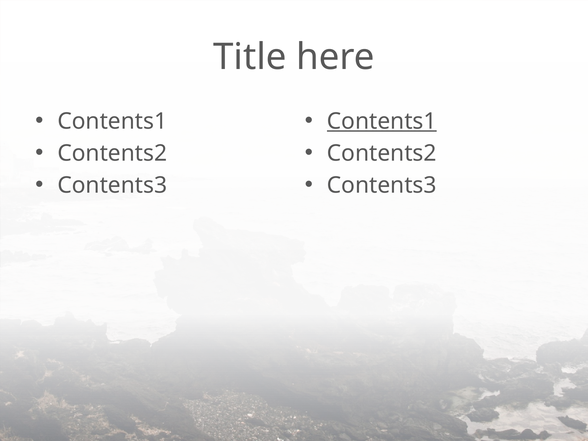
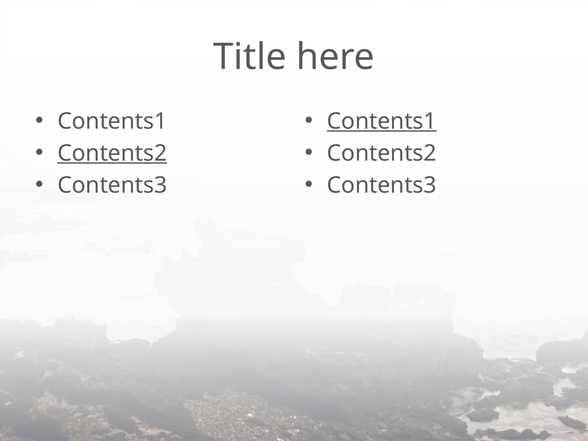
Contents2 at (112, 153) underline: none -> present
